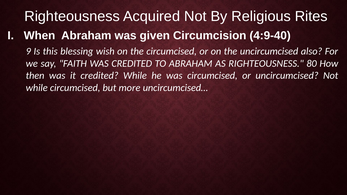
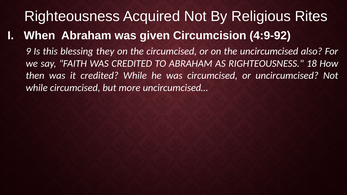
4:9-40: 4:9-40 -> 4:9-92
wish: wish -> they
80: 80 -> 18
